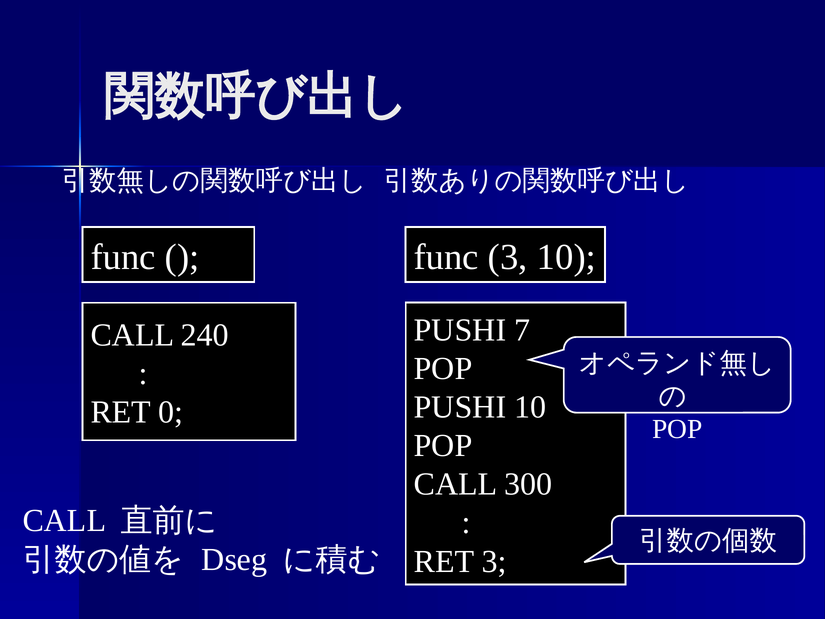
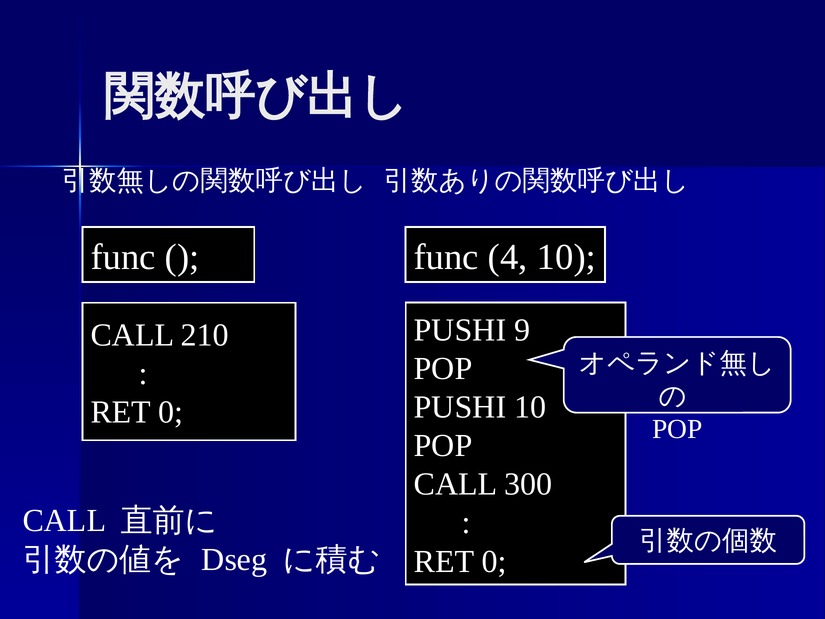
func 3: 3 -> 4
7: 7 -> 9
240: 240 -> 210
3 at (494, 561): 3 -> 0
